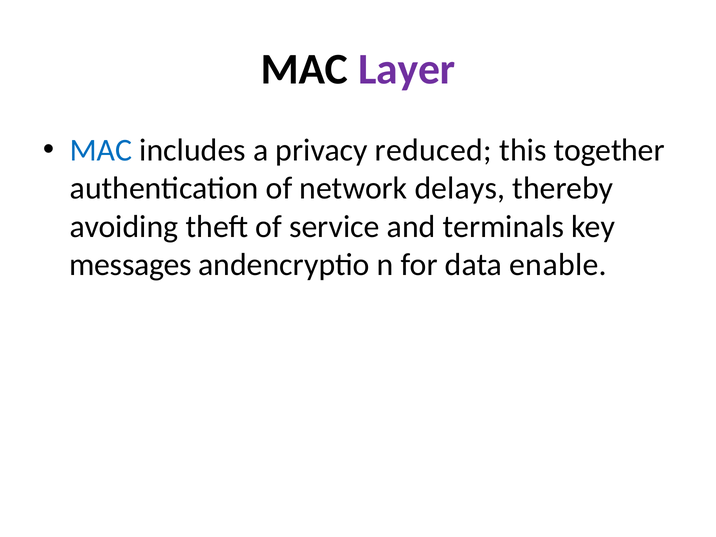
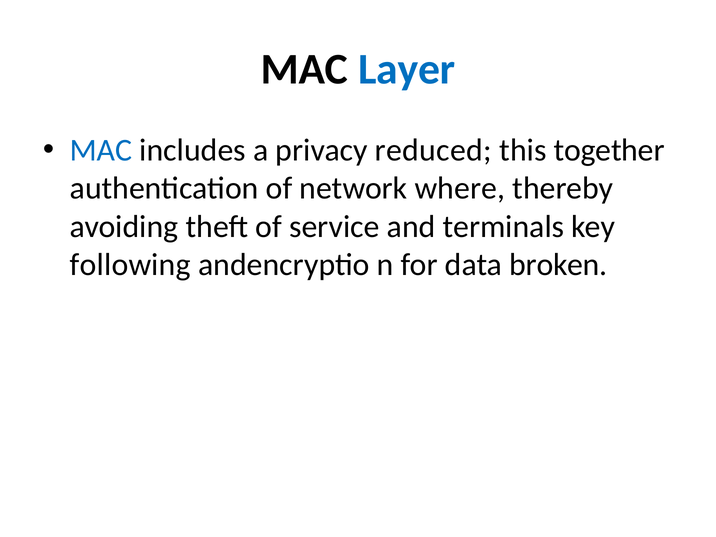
Layer colour: purple -> blue
delays: delays -> where
messages: messages -> following
enable: enable -> broken
